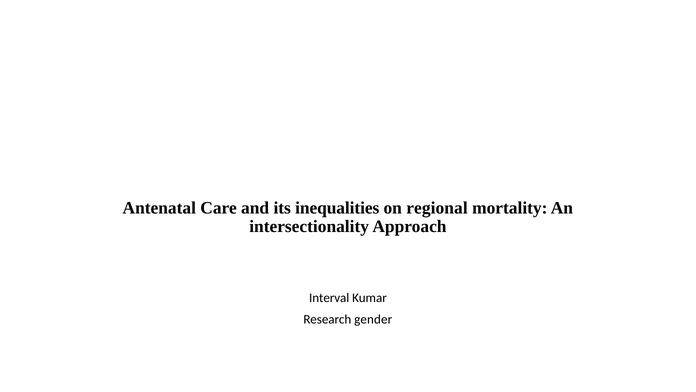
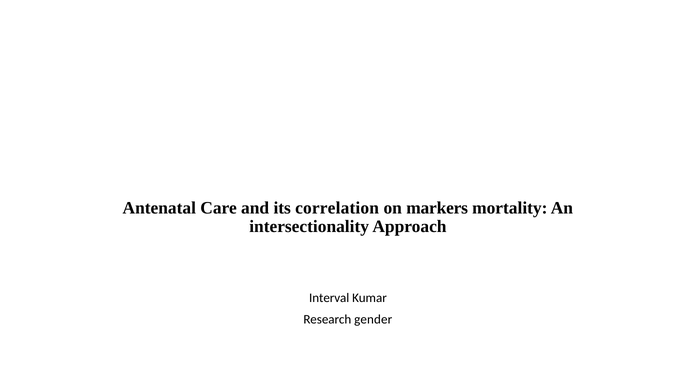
inequalities: inequalities -> correlation
regional: regional -> markers
